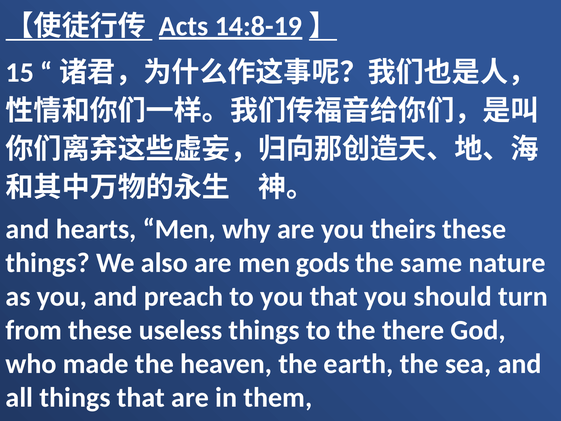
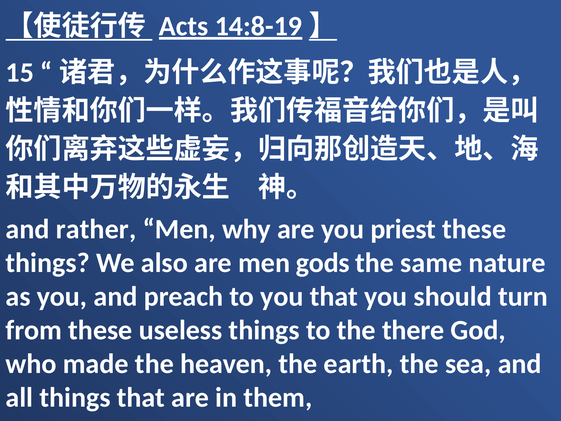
hearts: hearts -> rather
theirs: theirs -> priest
